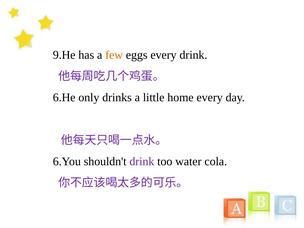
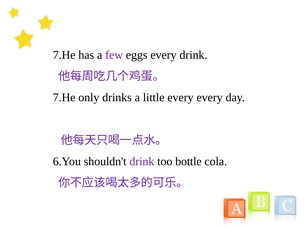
9.He at (64, 55): 9.He -> 7.He
few colour: orange -> purple
6.He at (64, 98): 6.He -> 7.He
little home: home -> every
water: water -> bottle
